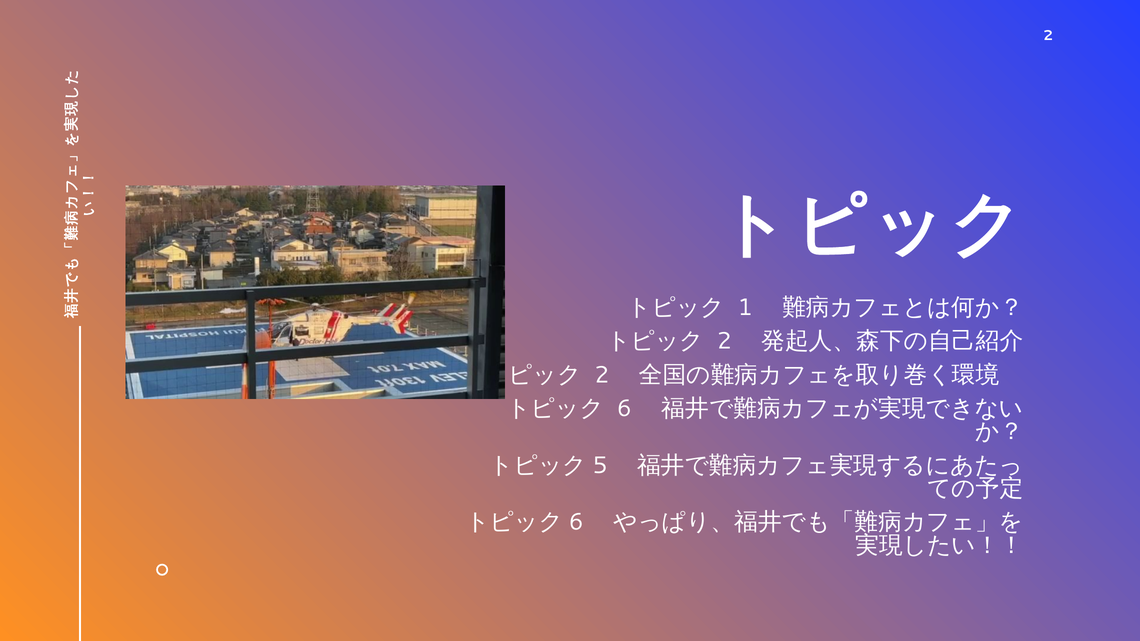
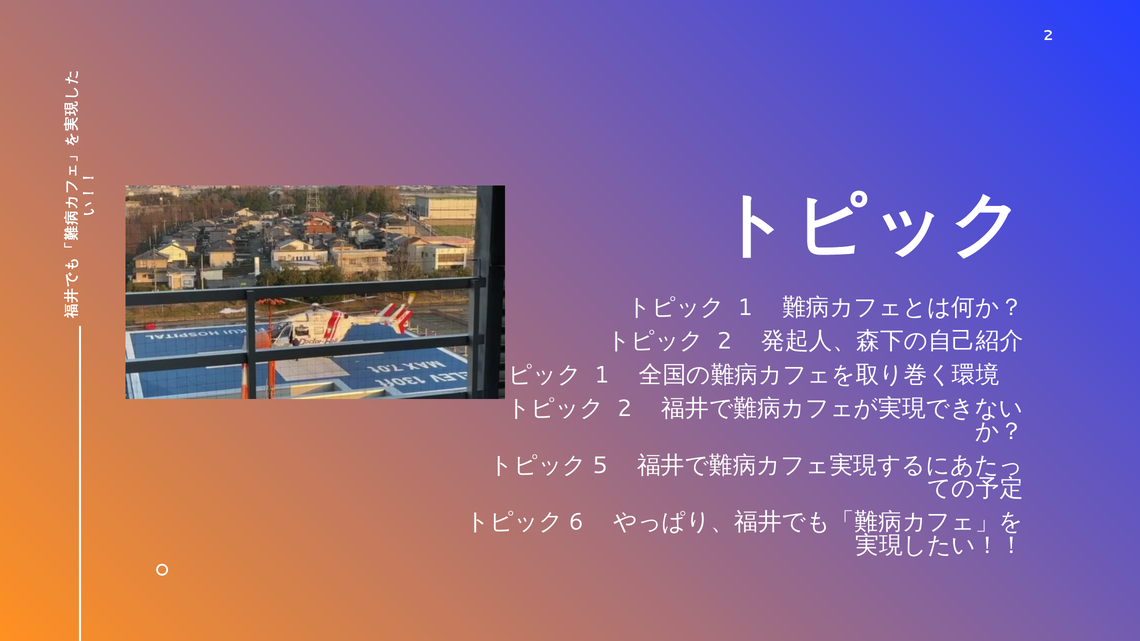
2 at (602, 375): 2 -> 1
6 at (624, 409): 6 -> 2
